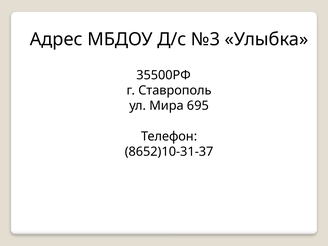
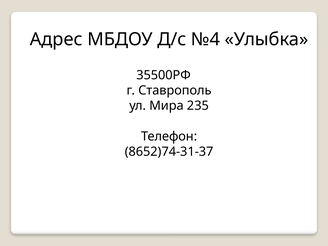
№3: №3 -> №4
695: 695 -> 235
8652)10-31-37: 8652)10-31-37 -> 8652)74-31-37
